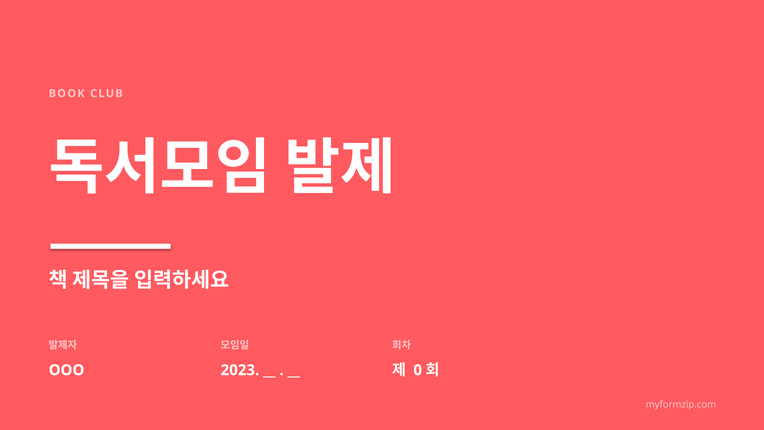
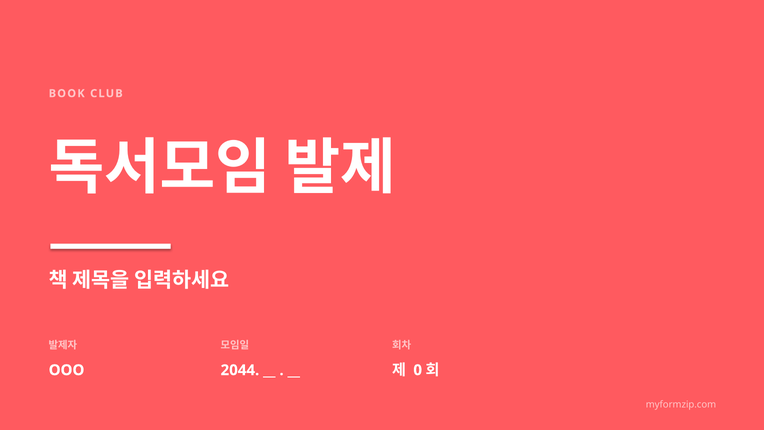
2023: 2023 -> 2044
